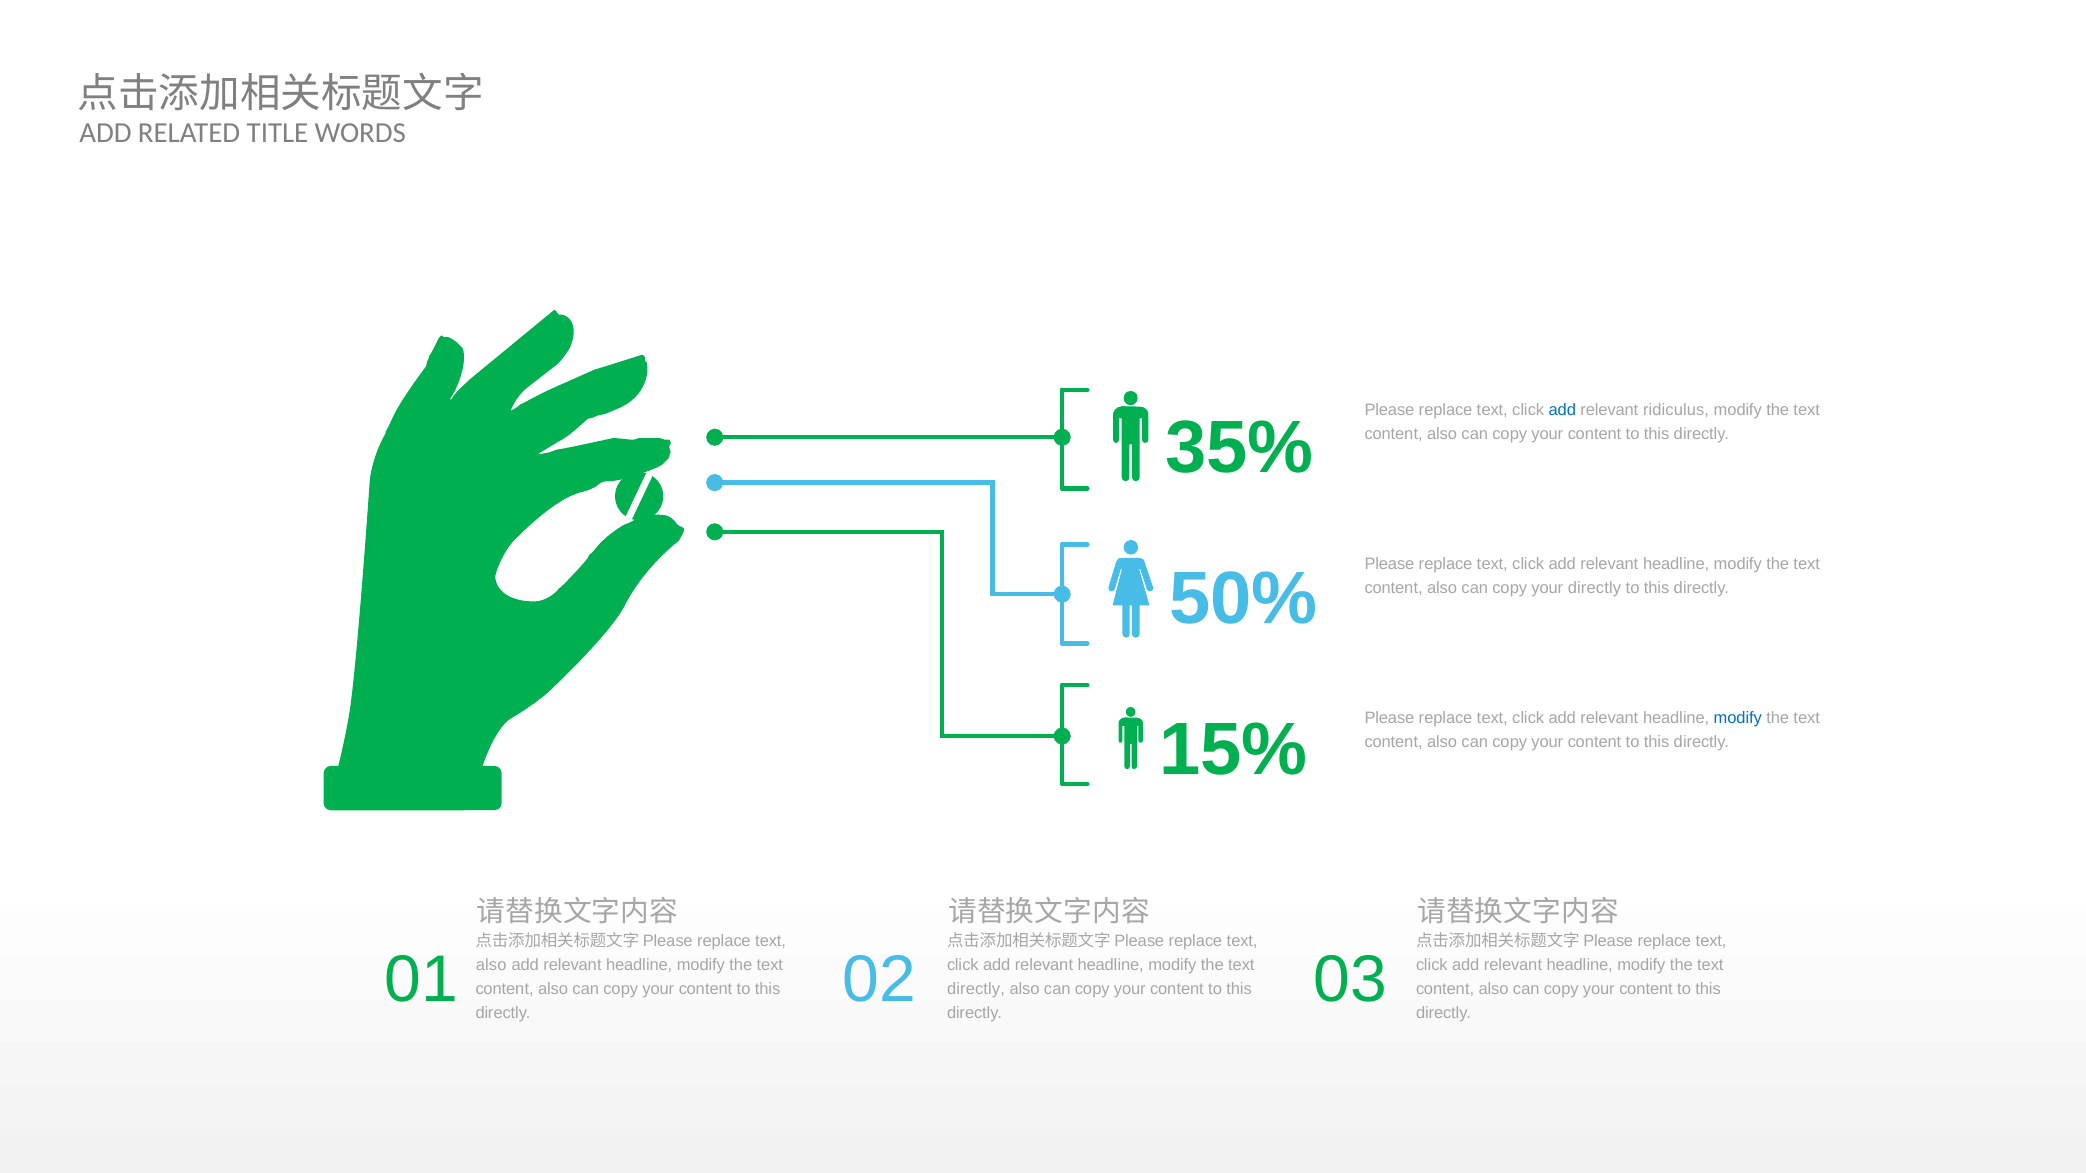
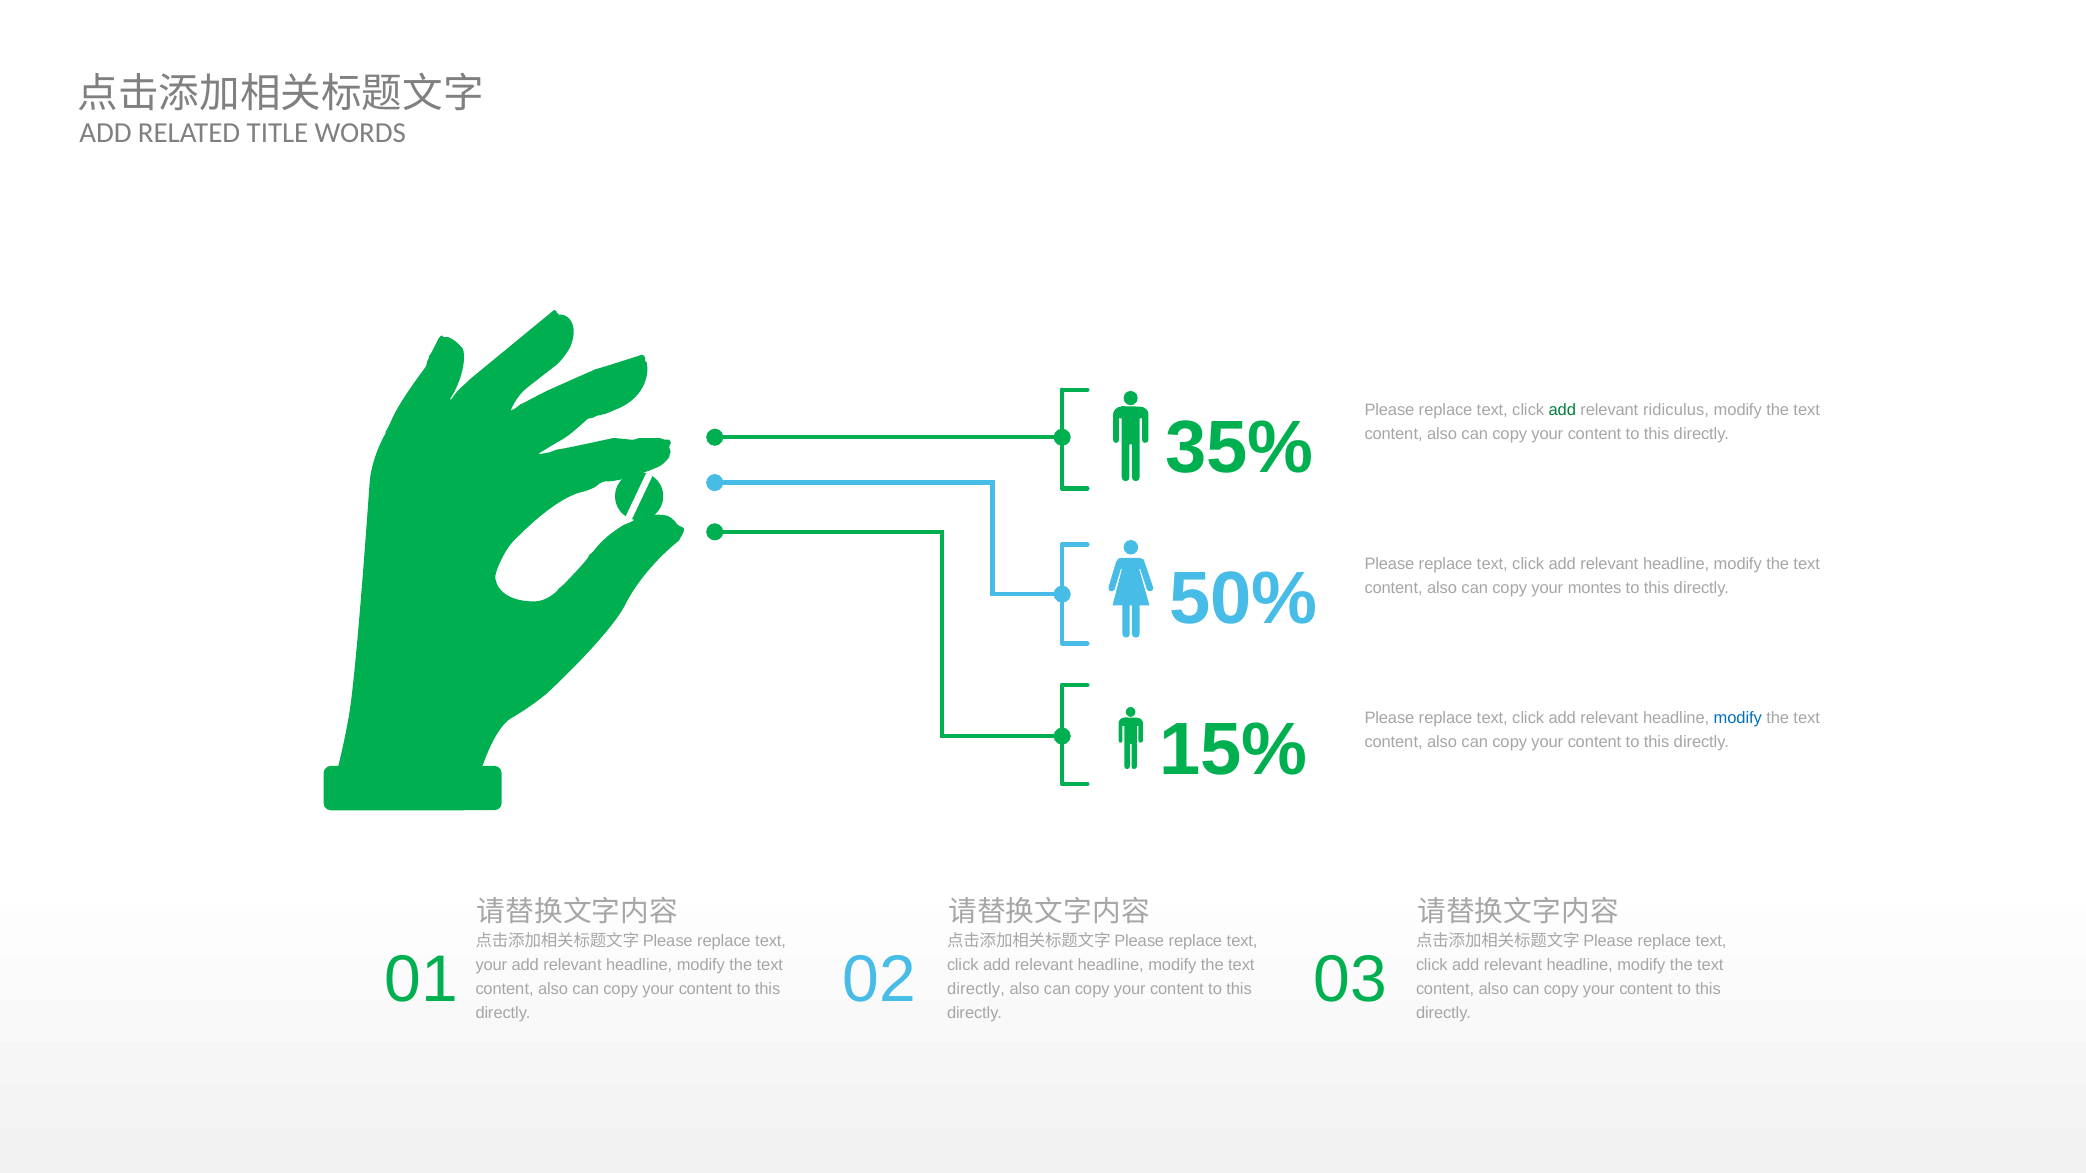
add at (1562, 410) colour: blue -> green
your directly: directly -> montes
also at (491, 966): also -> your
